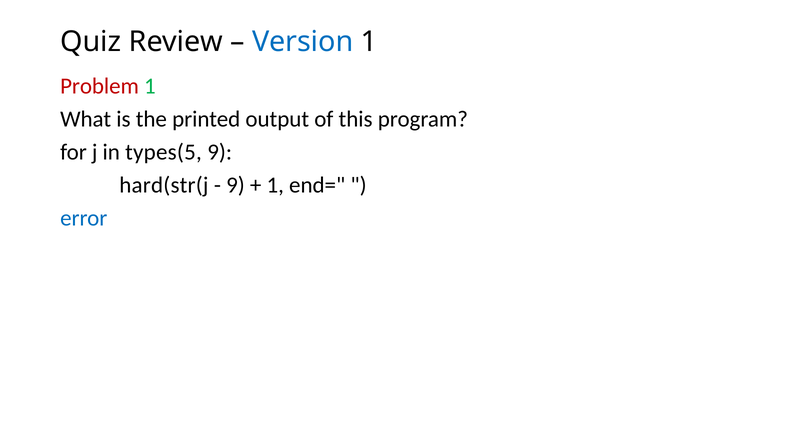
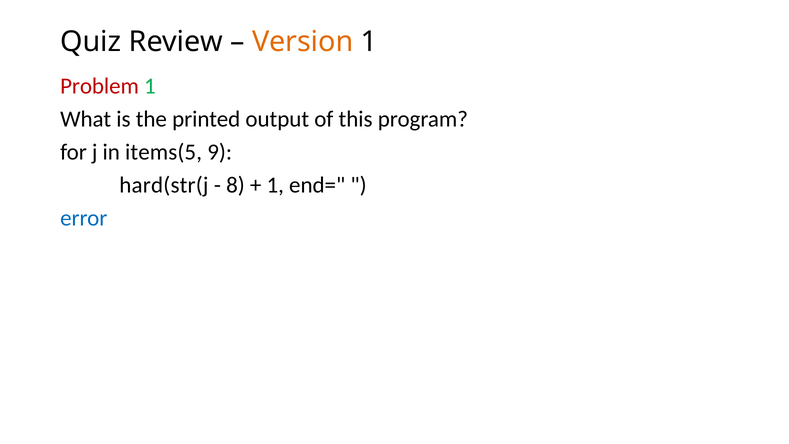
Version colour: blue -> orange
types(5: types(5 -> items(5
9 at (235, 185): 9 -> 8
